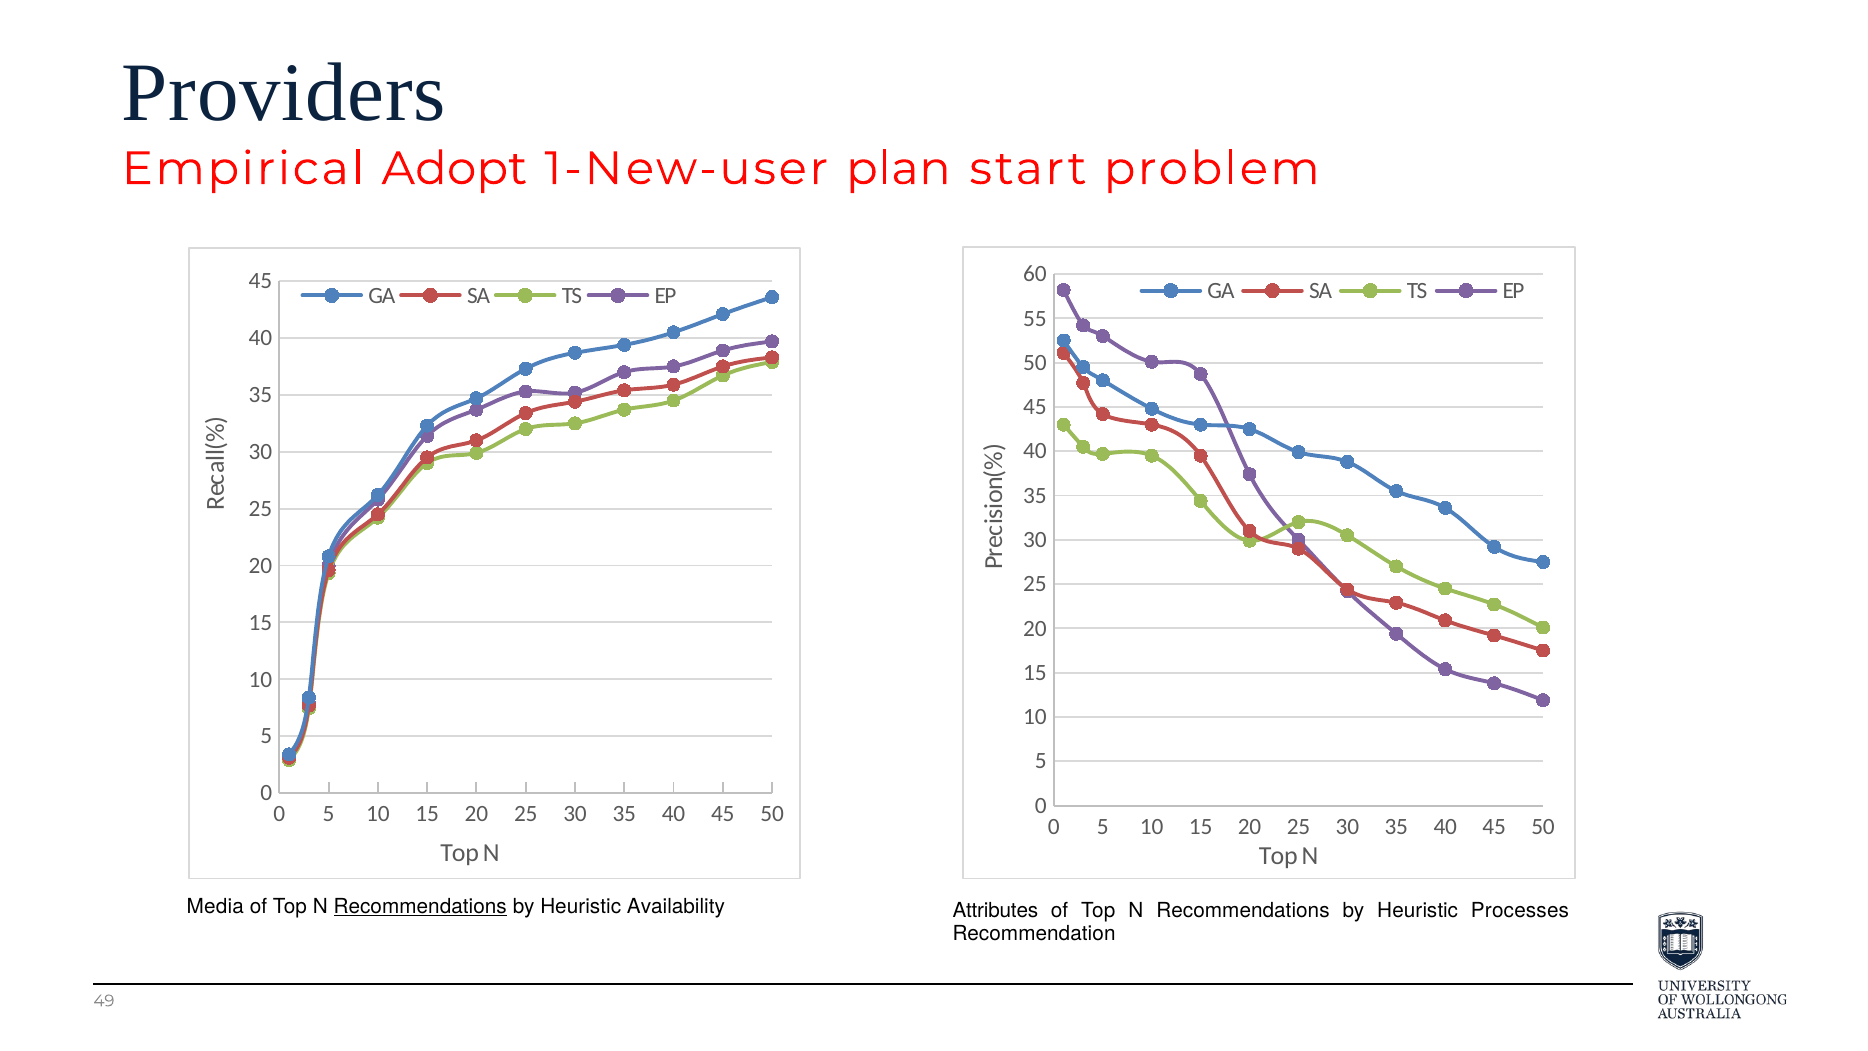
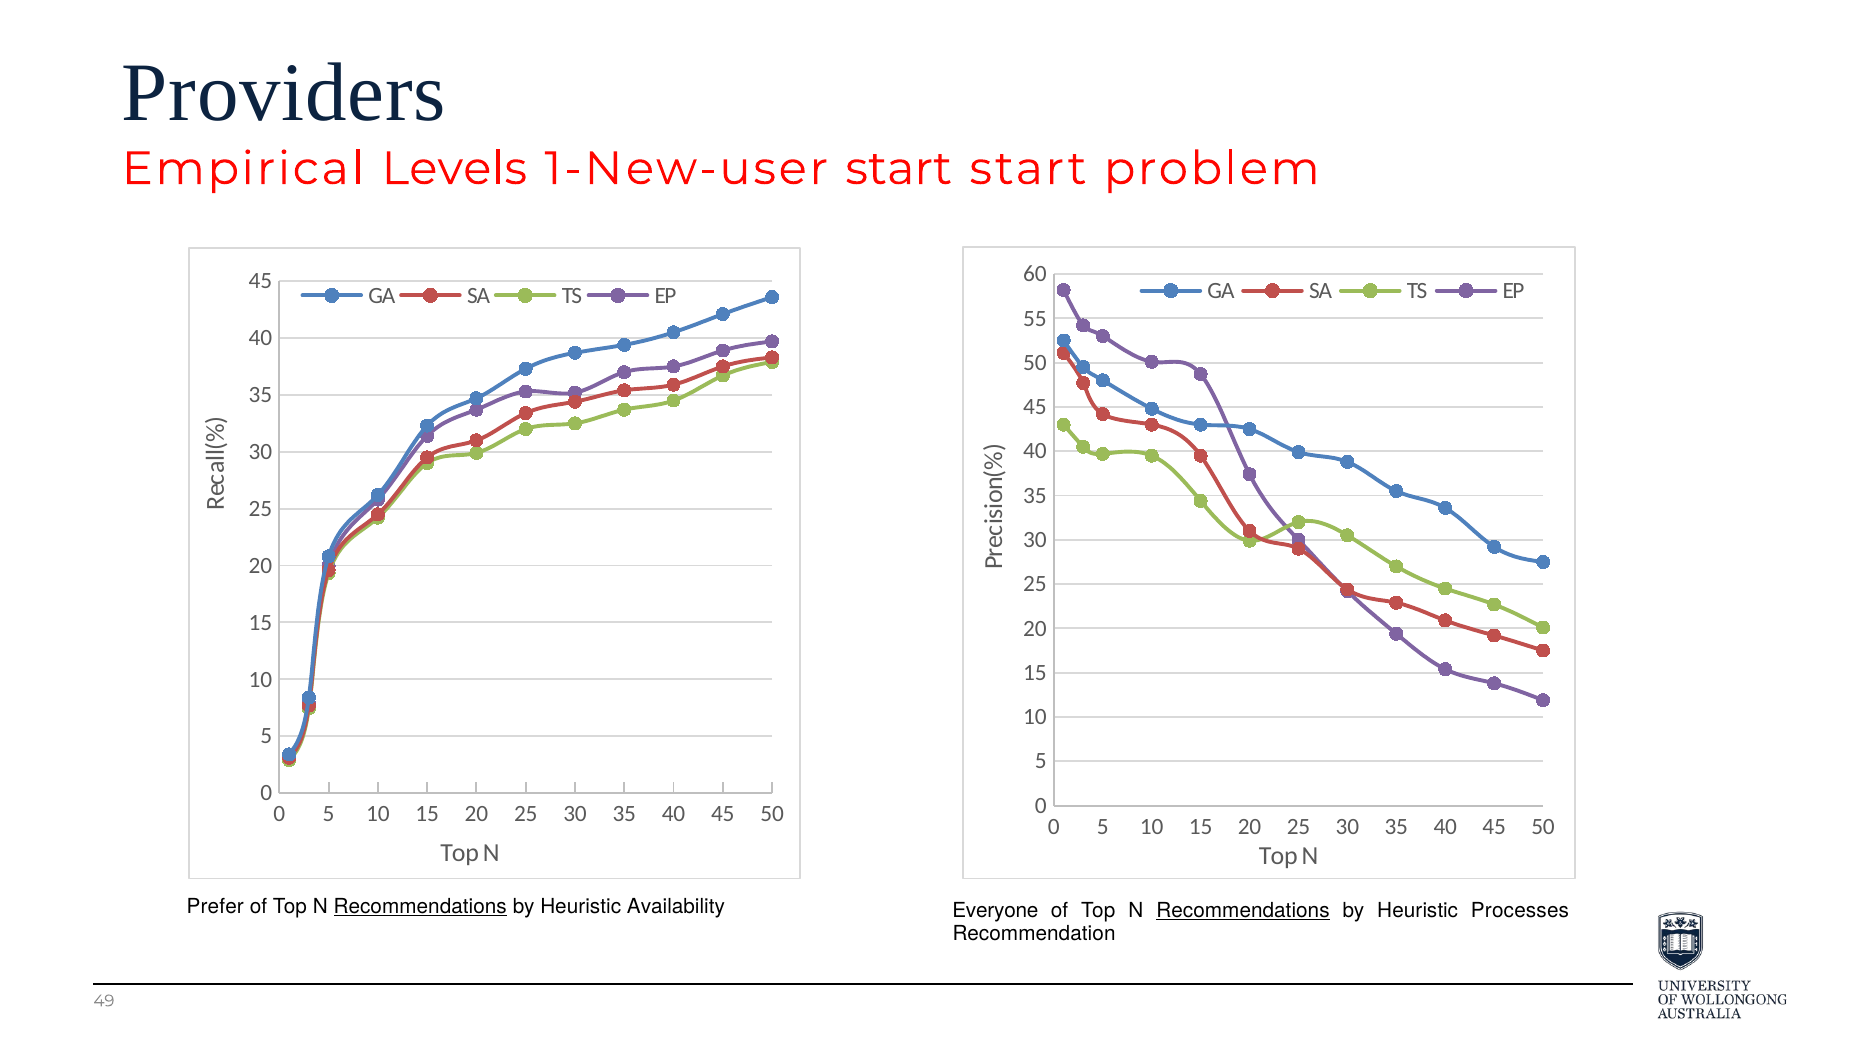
Adopt: Adopt -> Levels
1-New-user plan: plan -> start
Media: Media -> Prefer
Attributes: Attributes -> Everyone
Recommendations at (1243, 911) underline: none -> present
